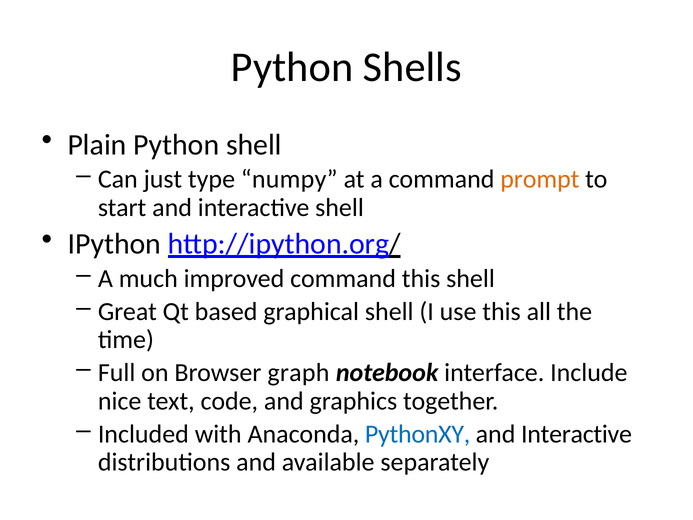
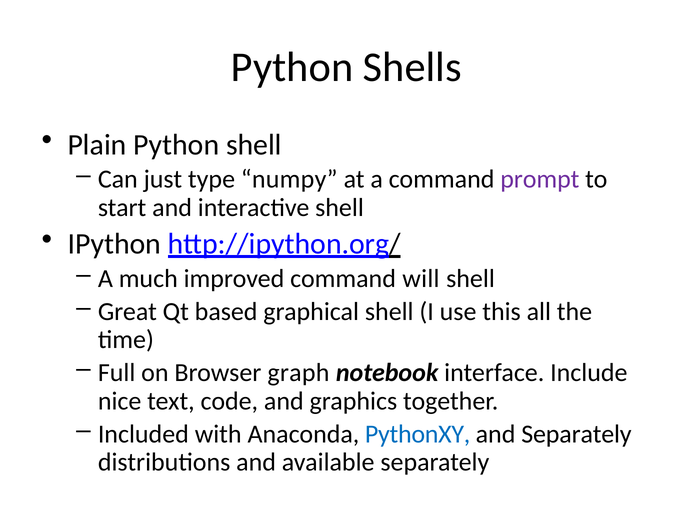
prompt colour: orange -> purple
command this: this -> will
Interactive at (577, 434): Interactive -> Separately
